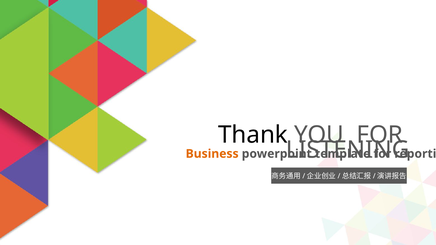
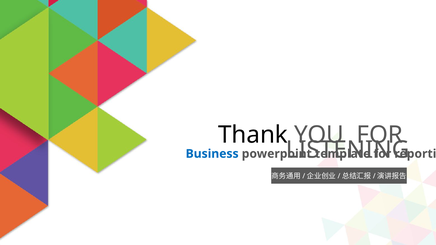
Business colour: orange -> blue
